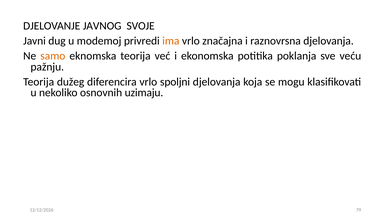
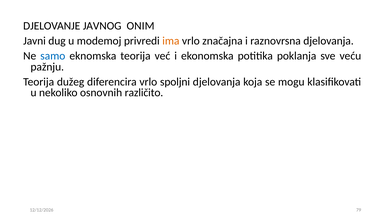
SVOJE: SVOJE -> ONIM
samo colour: orange -> blue
uzimaju: uzimaju -> različito
